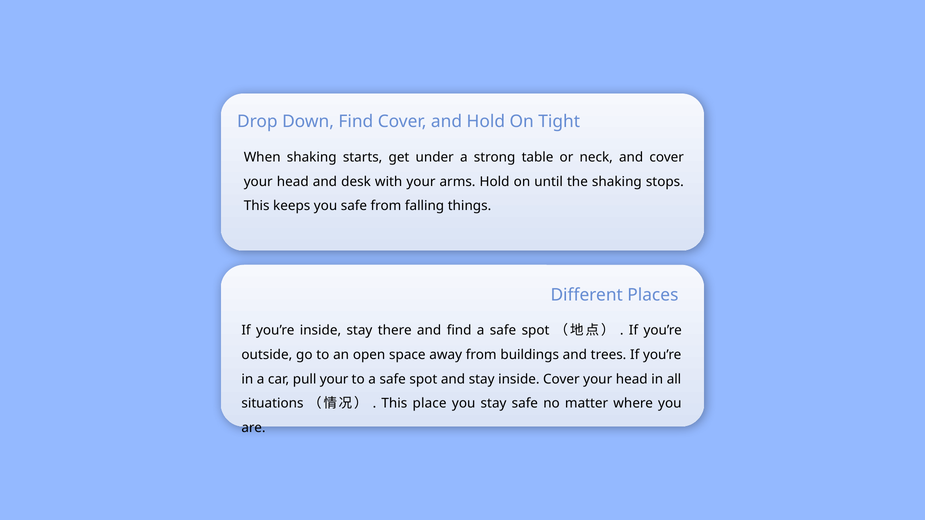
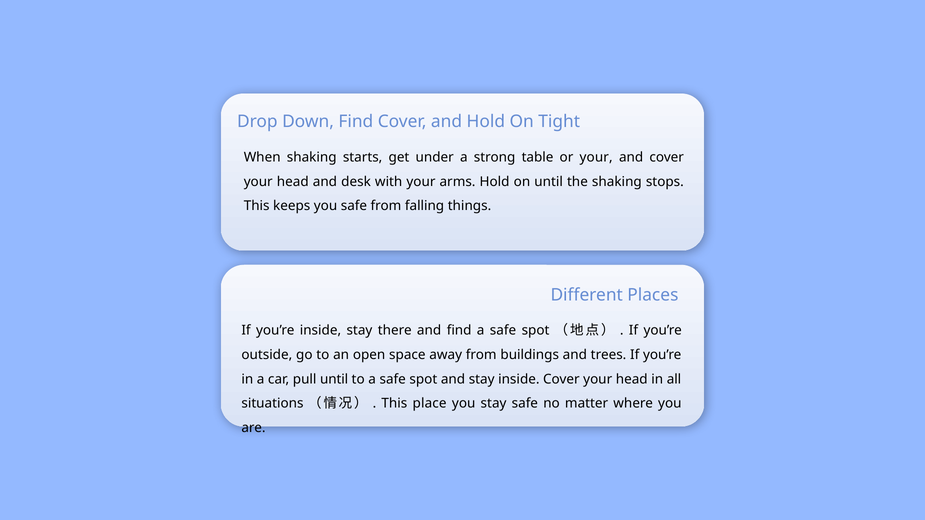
or neck: neck -> your
pull your: your -> until
